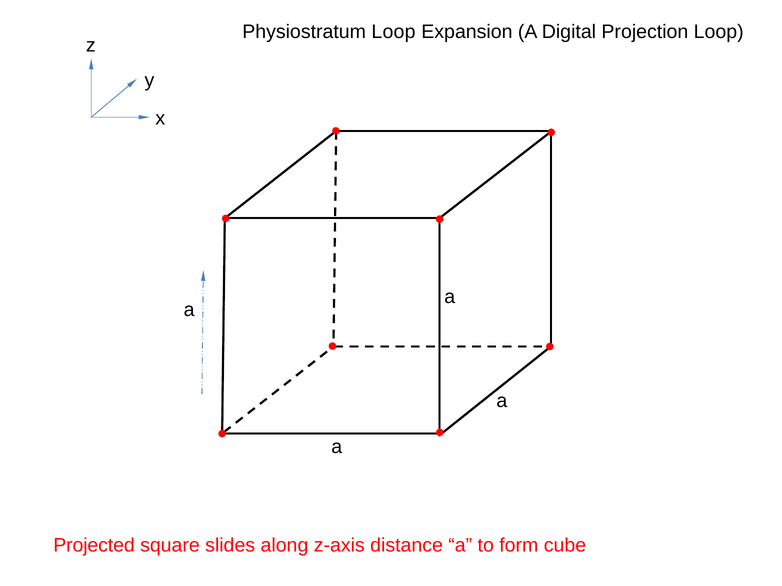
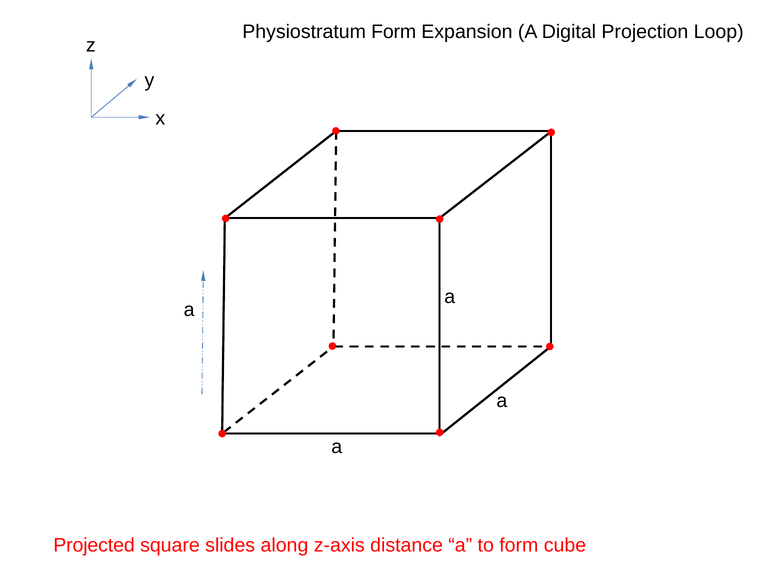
Physiostratum Loop: Loop -> Form
